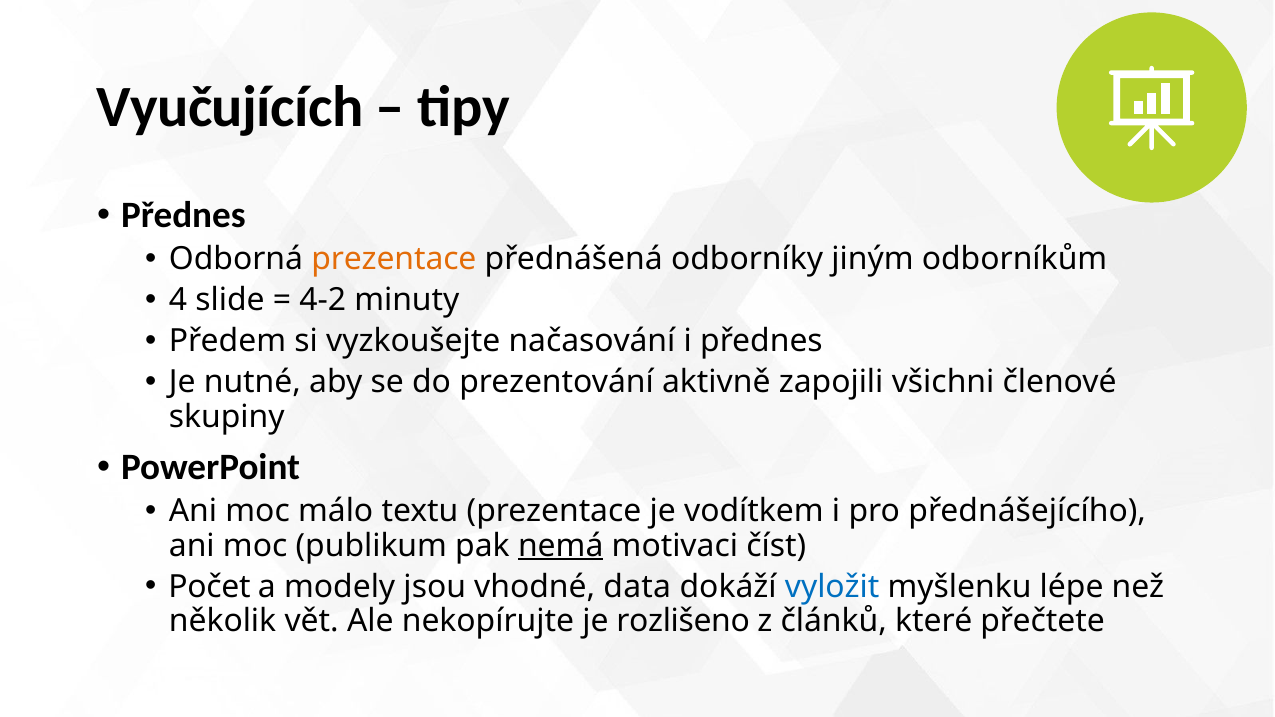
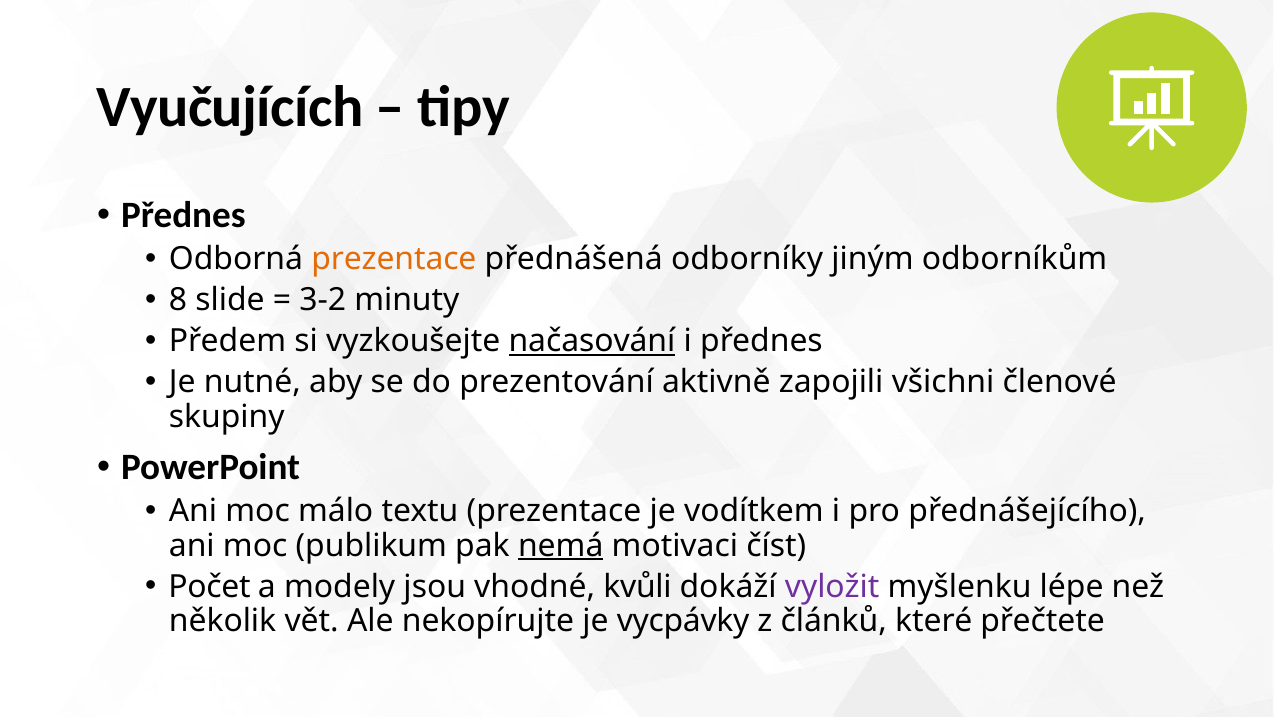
4: 4 -> 8
4-2: 4-2 -> 3-2
načasování underline: none -> present
data: data -> kvůli
vyložit colour: blue -> purple
rozlišeno: rozlišeno -> vycpávky
